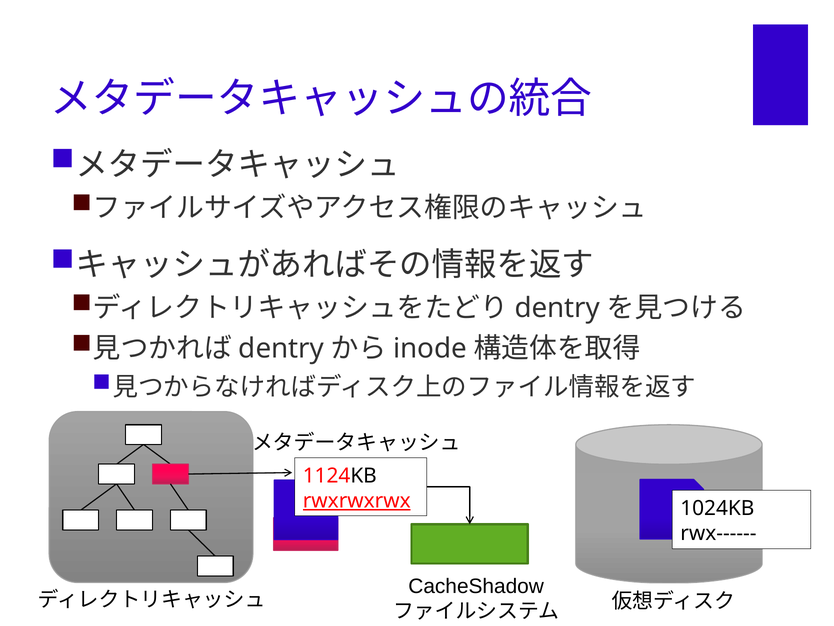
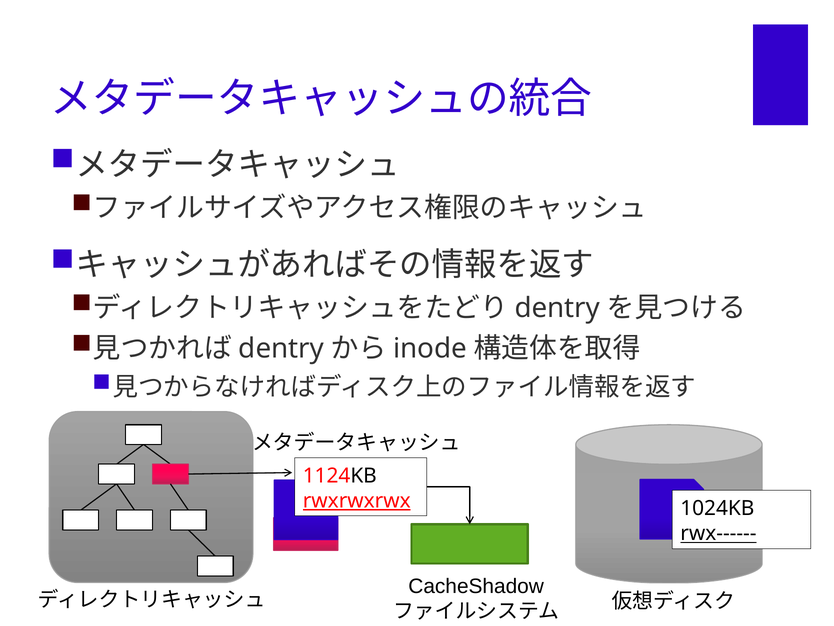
rwx------ underline: none -> present
